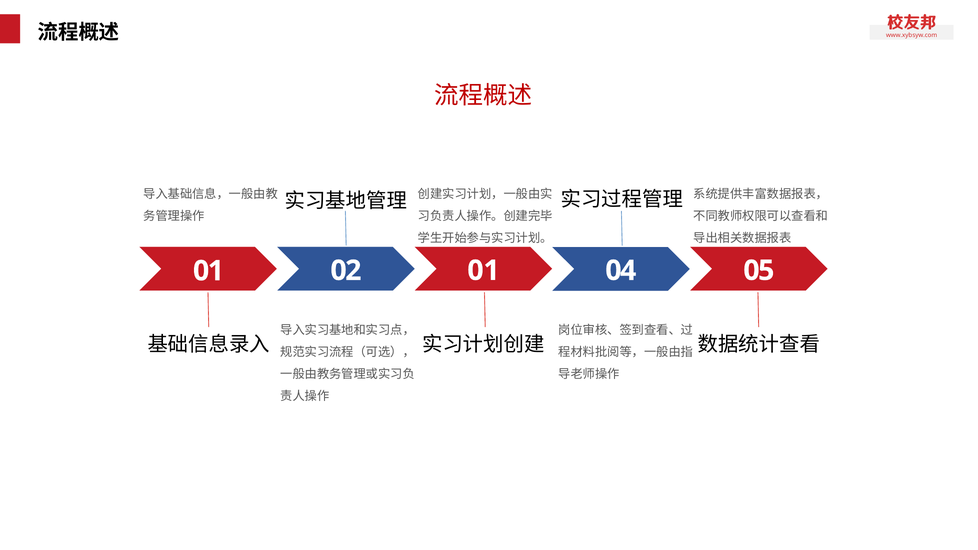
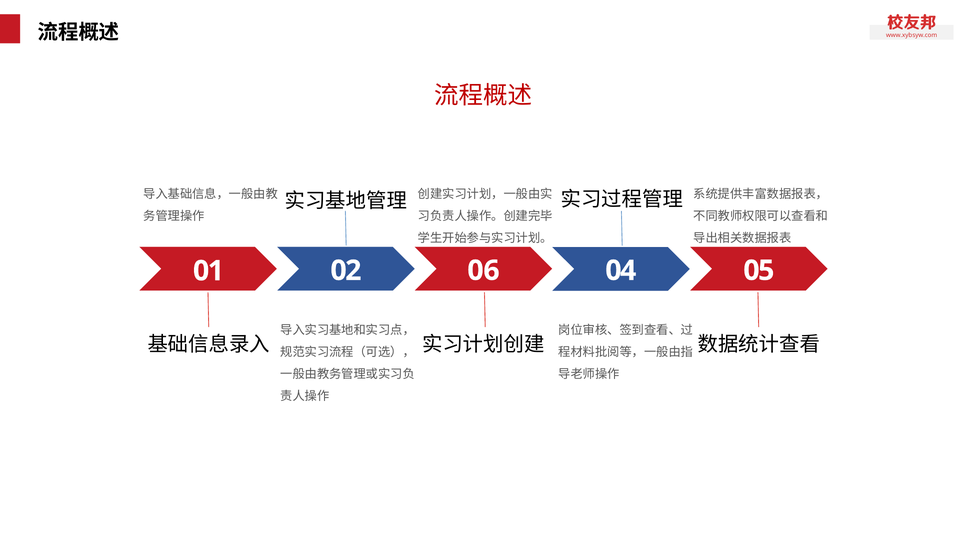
02 01: 01 -> 06
